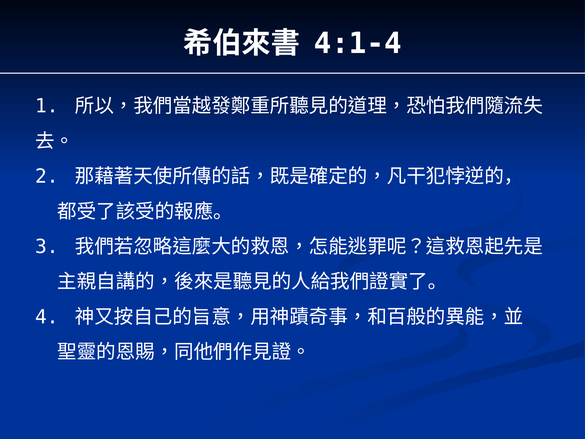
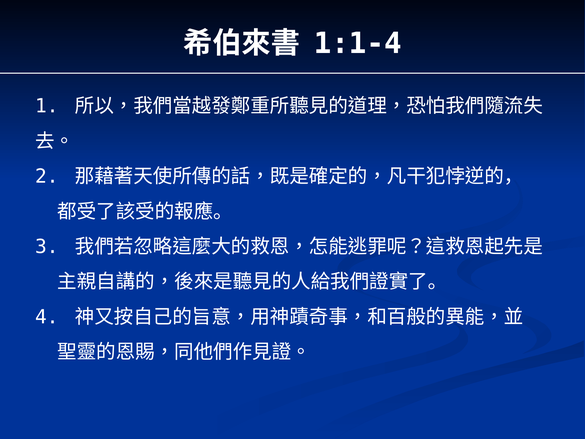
4:1-4: 4:1-4 -> 1:1-4
